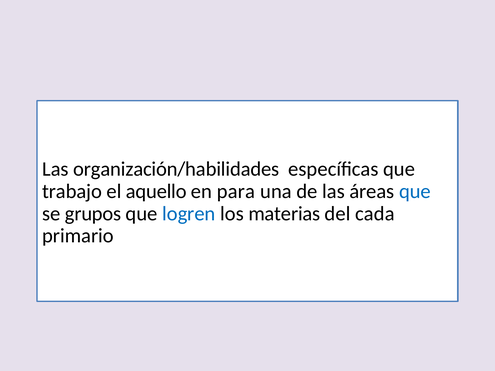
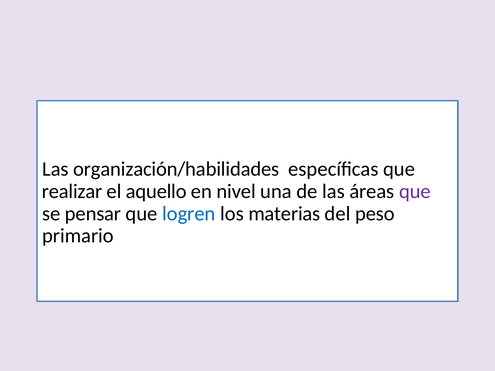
trabajo: trabajo -> realizar
para: para -> nivel
que at (415, 191) colour: blue -> purple
grupos: grupos -> pensar
cada: cada -> peso
